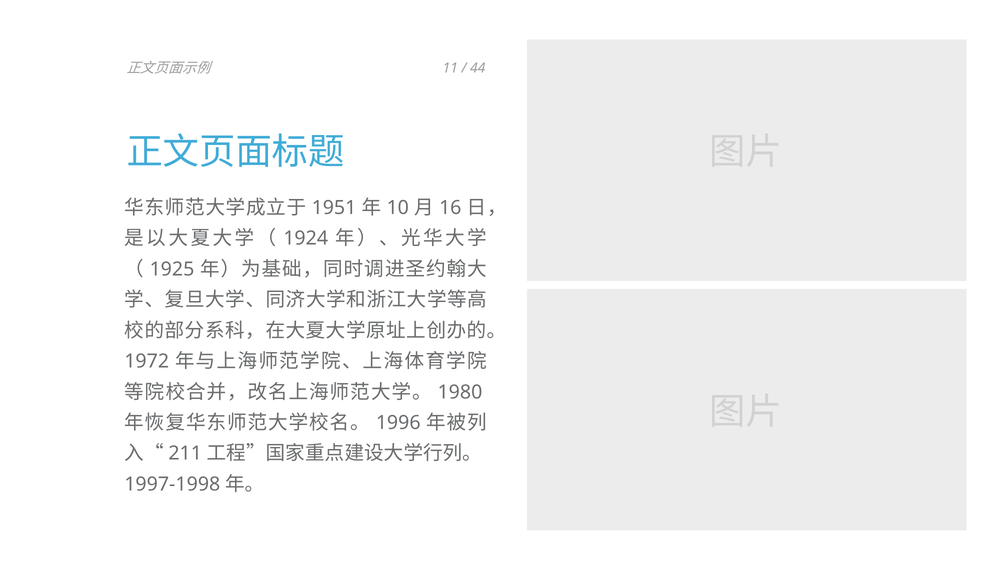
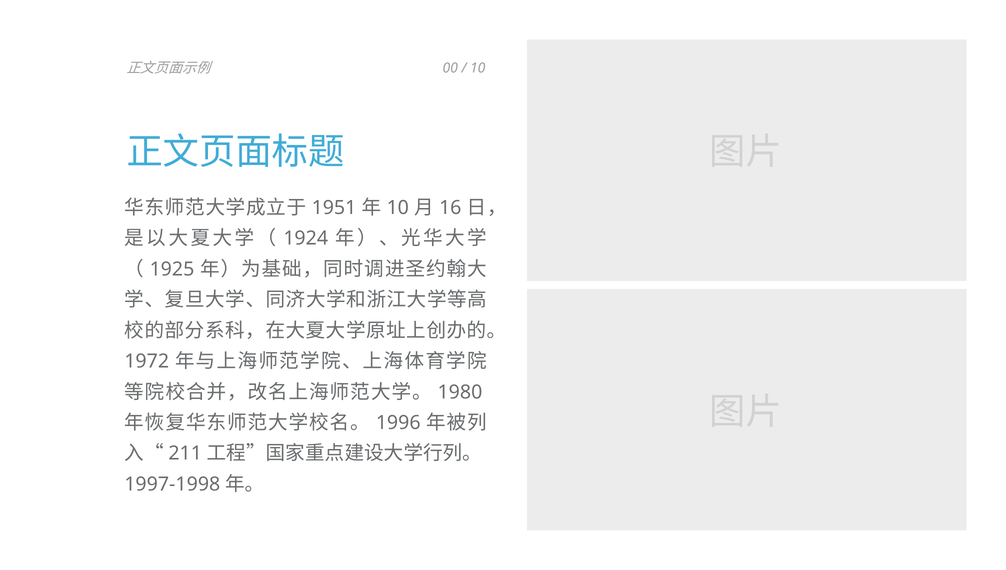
11: 11 -> 00
44 at (478, 68): 44 -> 10
